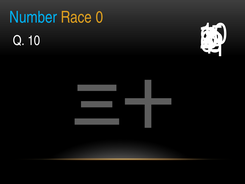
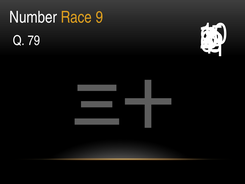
Number colour: light blue -> white
0: 0 -> 9
Q 10: 10 -> 79
